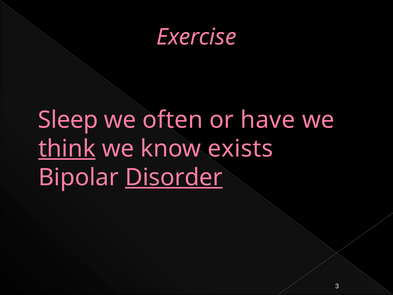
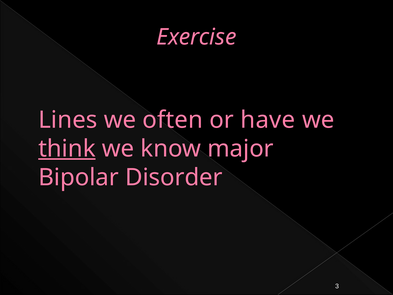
Sleep: Sleep -> Lines
exists: exists -> major
Disorder underline: present -> none
